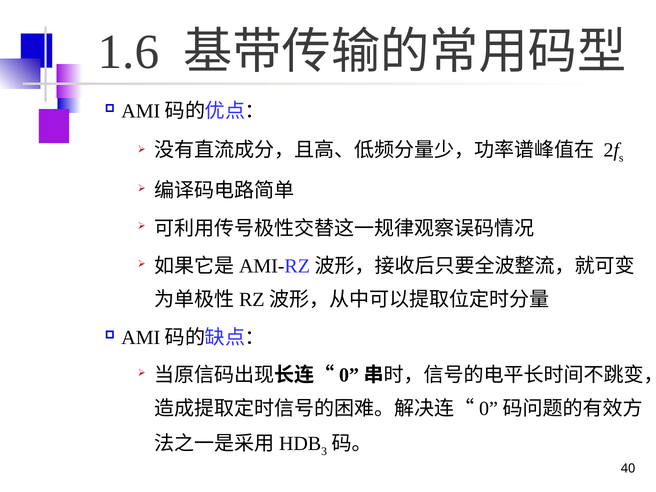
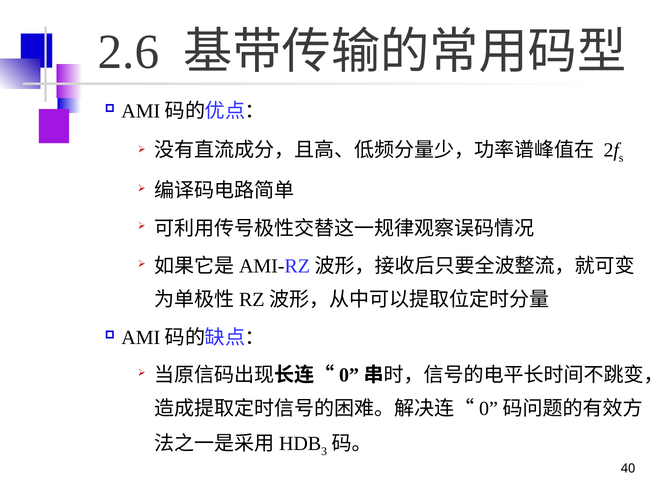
1.6: 1.6 -> 2.6
